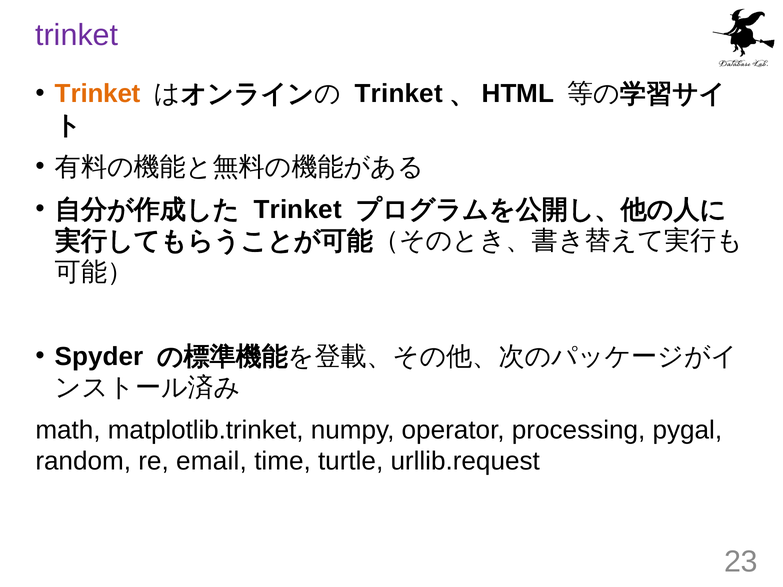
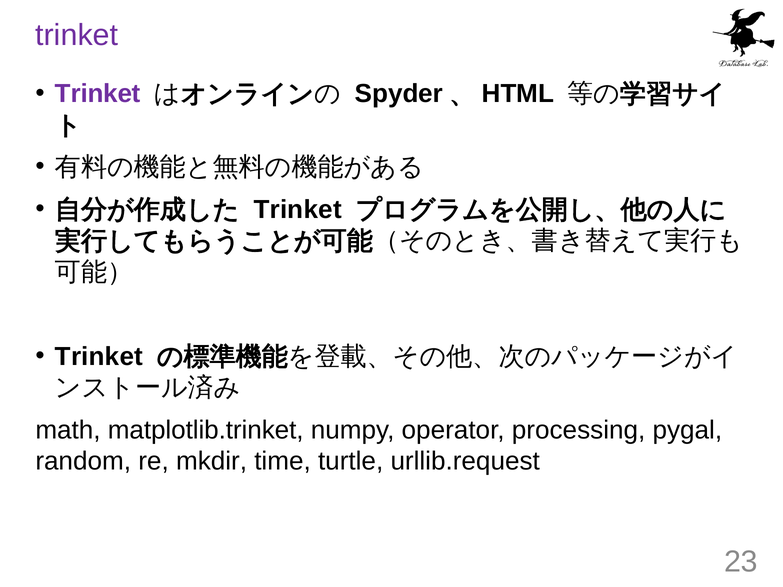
Trinket at (98, 94) colour: orange -> purple
Trinket at (399, 94): Trinket -> Spyder
Spyder at (99, 357): Spyder -> Trinket
email: email -> mkdir
